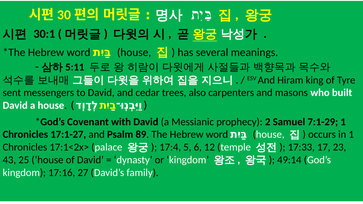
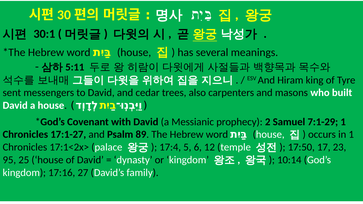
17:33: 17:33 -> 17:50
43: 43 -> 95
49:14: 49:14 -> 10:14
